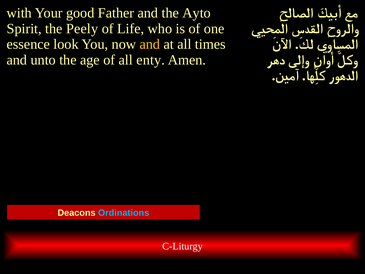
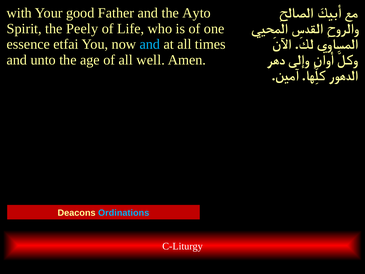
look: look -> etfai
and at (150, 44) colour: yellow -> light blue
enty: enty -> well
